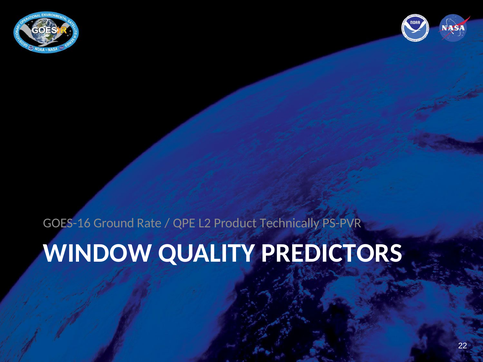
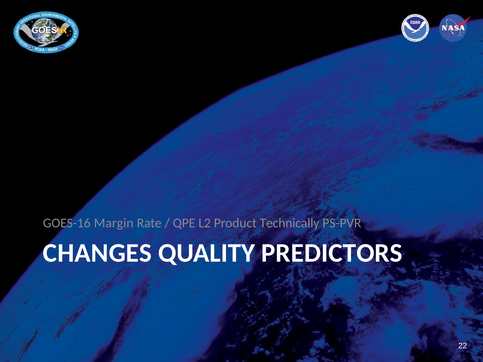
Ground: Ground -> Margin
WINDOW: WINDOW -> CHANGES
